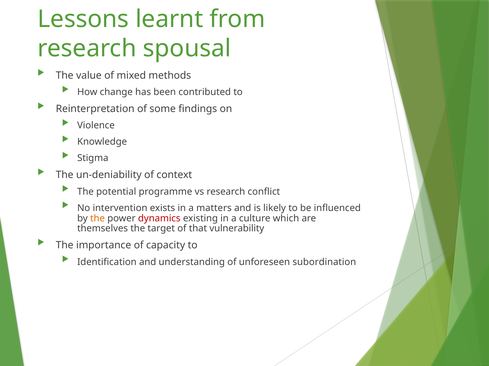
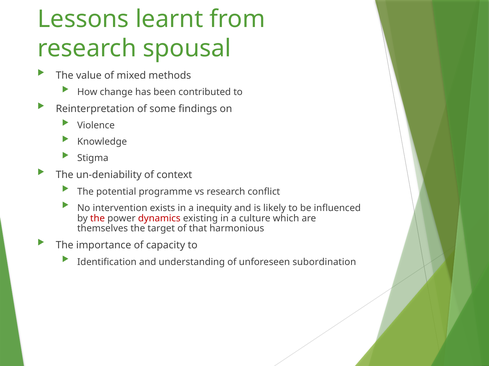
matters: matters -> inequity
the at (98, 219) colour: orange -> red
vulnerability: vulnerability -> harmonious
